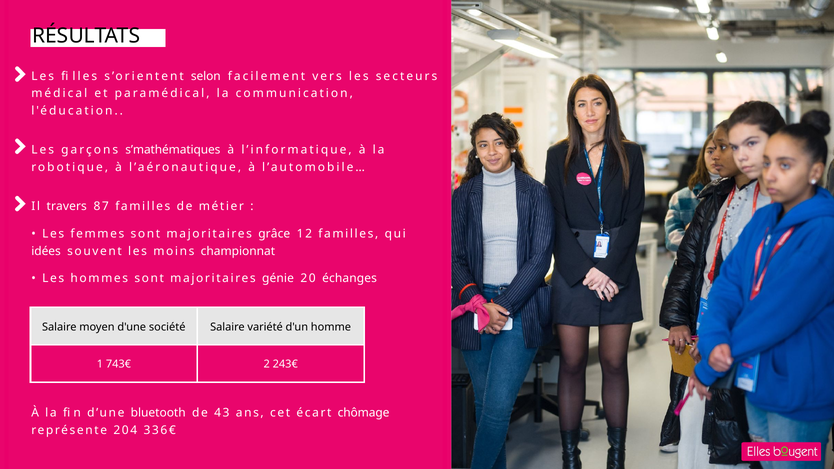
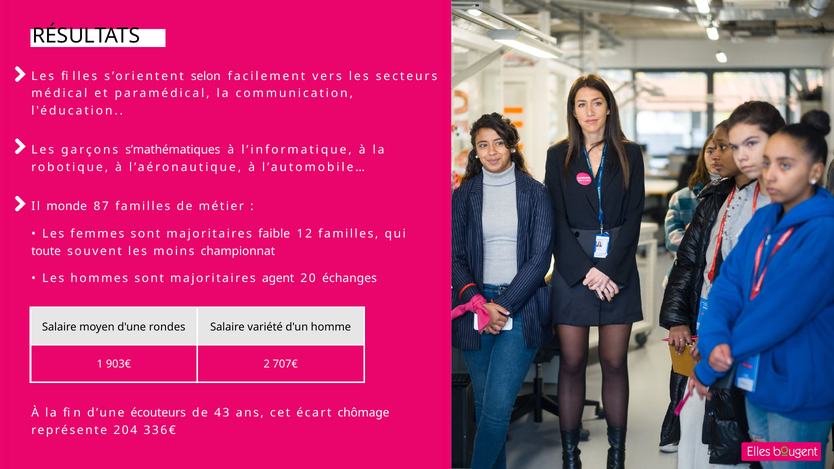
travers: travers -> monde
grâce: grâce -> faible
idées: idées -> toute
génie: génie -> agent
société: société -> rondes
743€: 743€ -> 903€
243€: 243€ -> 707€
bluetooth: bluetooth -> écouteurs
